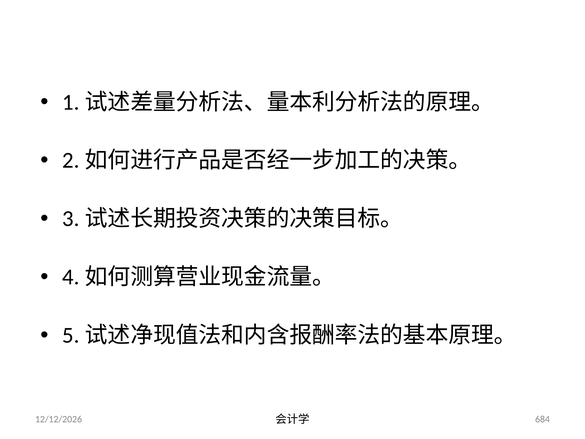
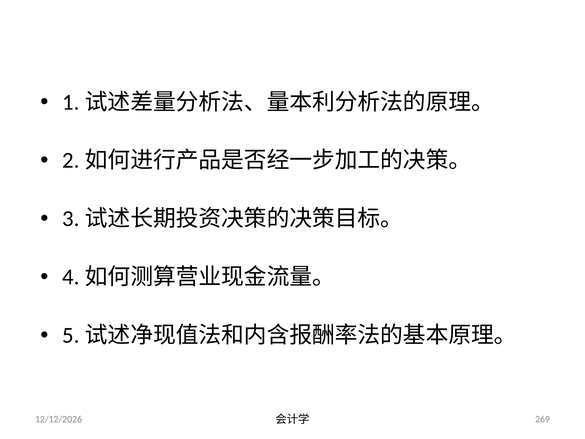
684: 684 -> 269
